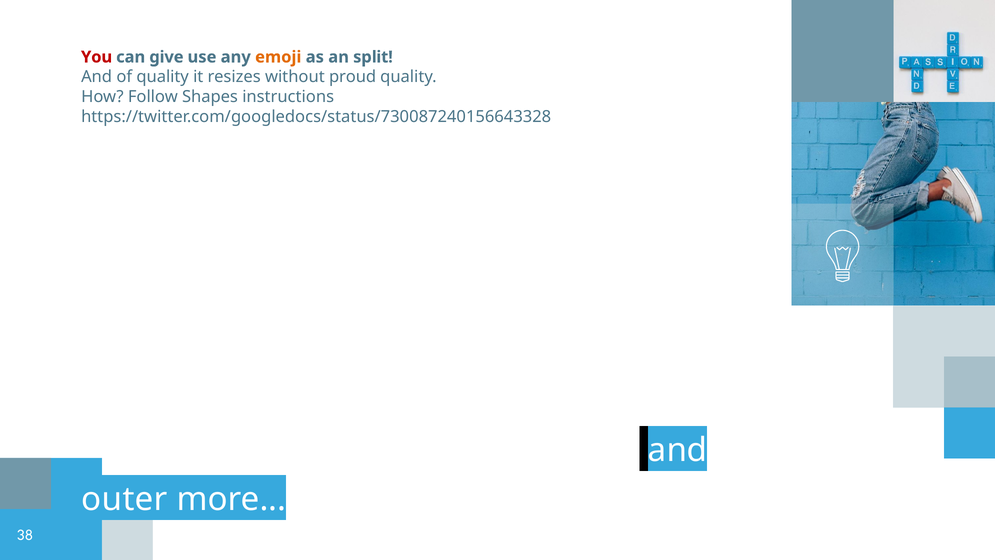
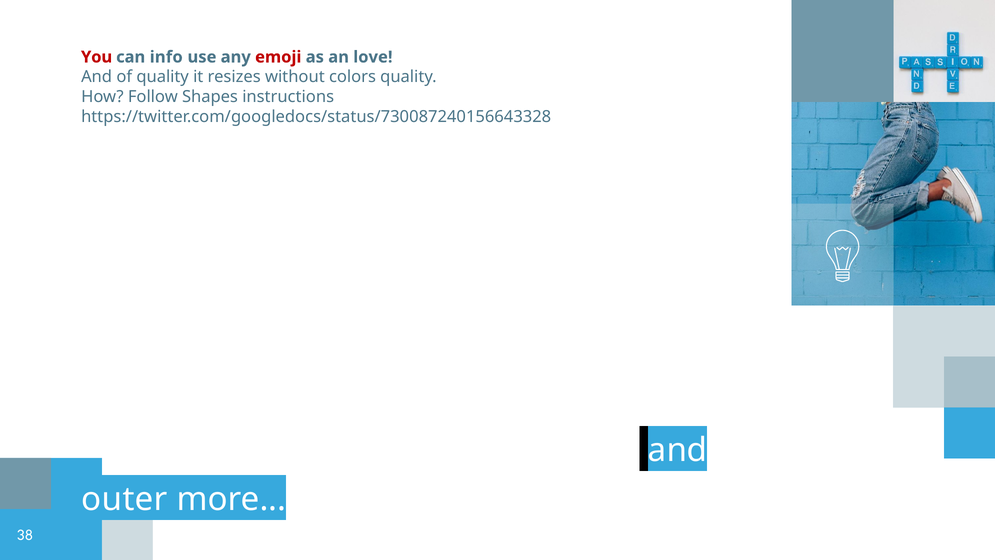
give: give -> info
emoji colour: orange -> red
split: split -> love
proud: proud -> colors
